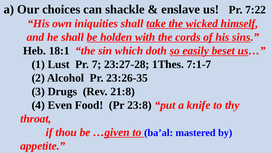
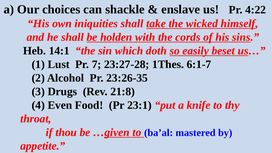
7:22: 7:22 -> 4:22
18:1: 18:1 -> 14:1
7:1-7: 7:1-7 -> 6:1-7
23:8: 23:8 -> 23:1
